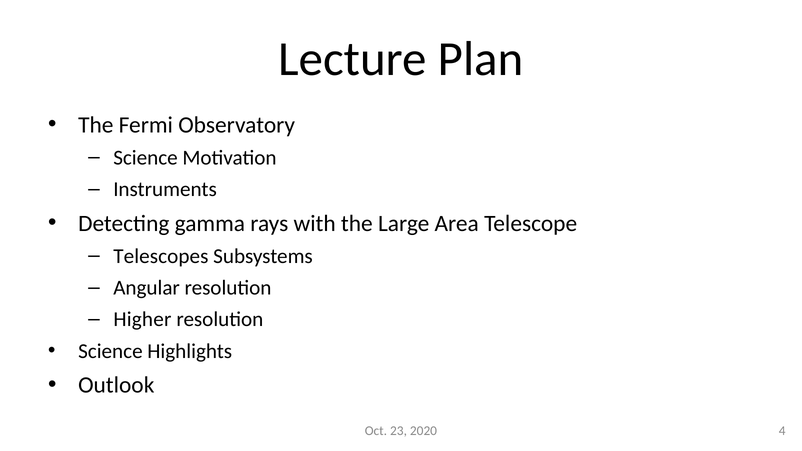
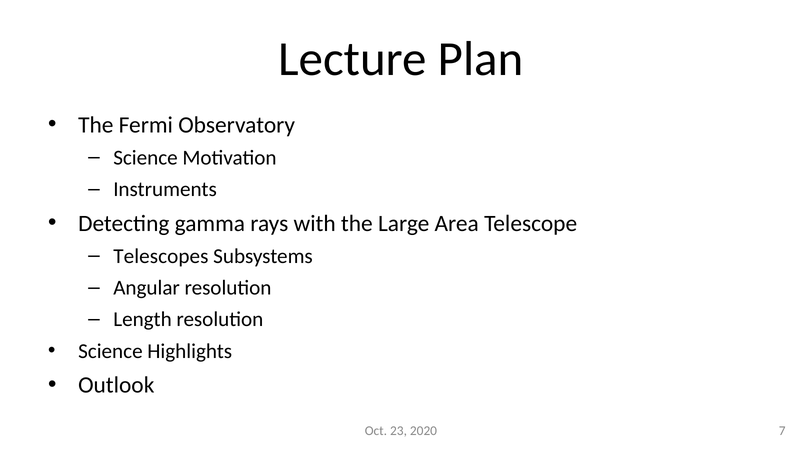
Higher: Higher -> Length
4: 4 -> 7
